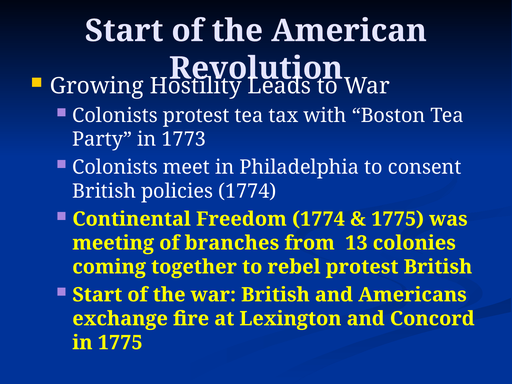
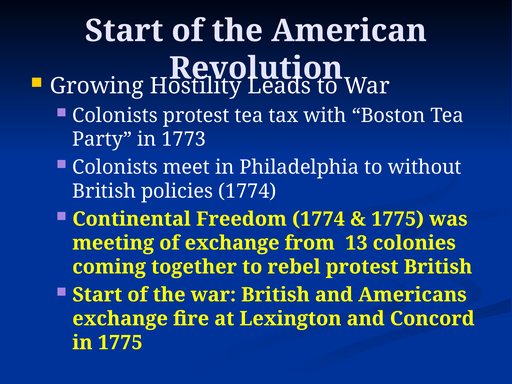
consent: consent -> without
of branches: branches -> exchange
